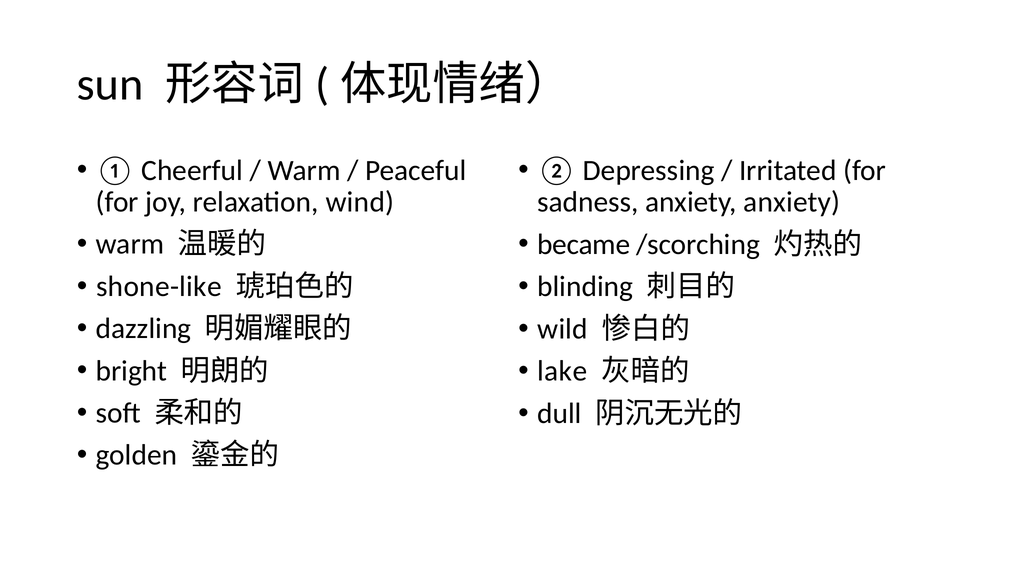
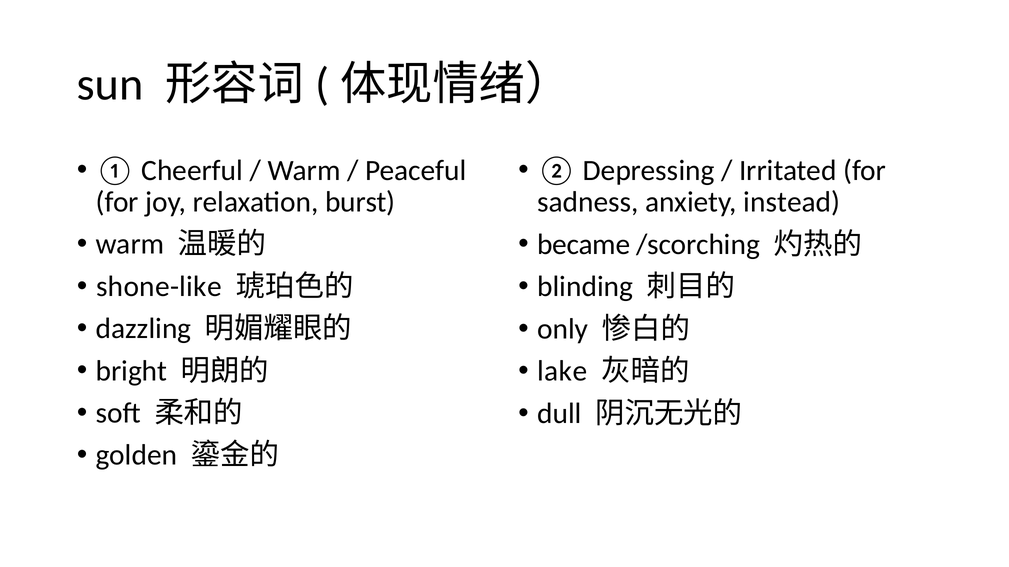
wind: wind -> burst
anxiety anxiety: anxiety -> instead
wild: wild -> only
